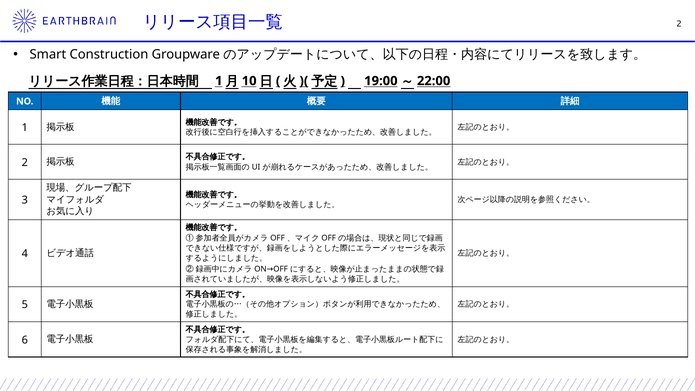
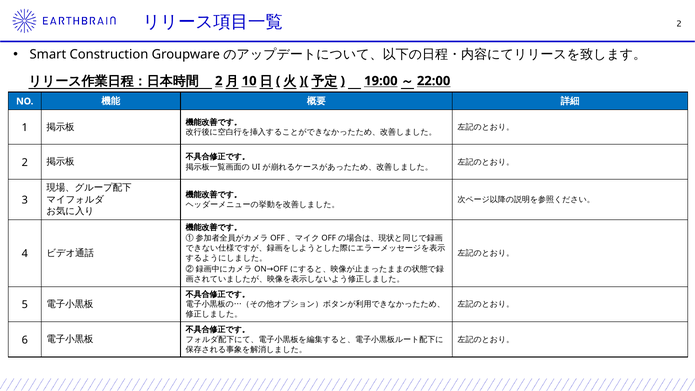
1 at (219, 81): 1 -> 2
